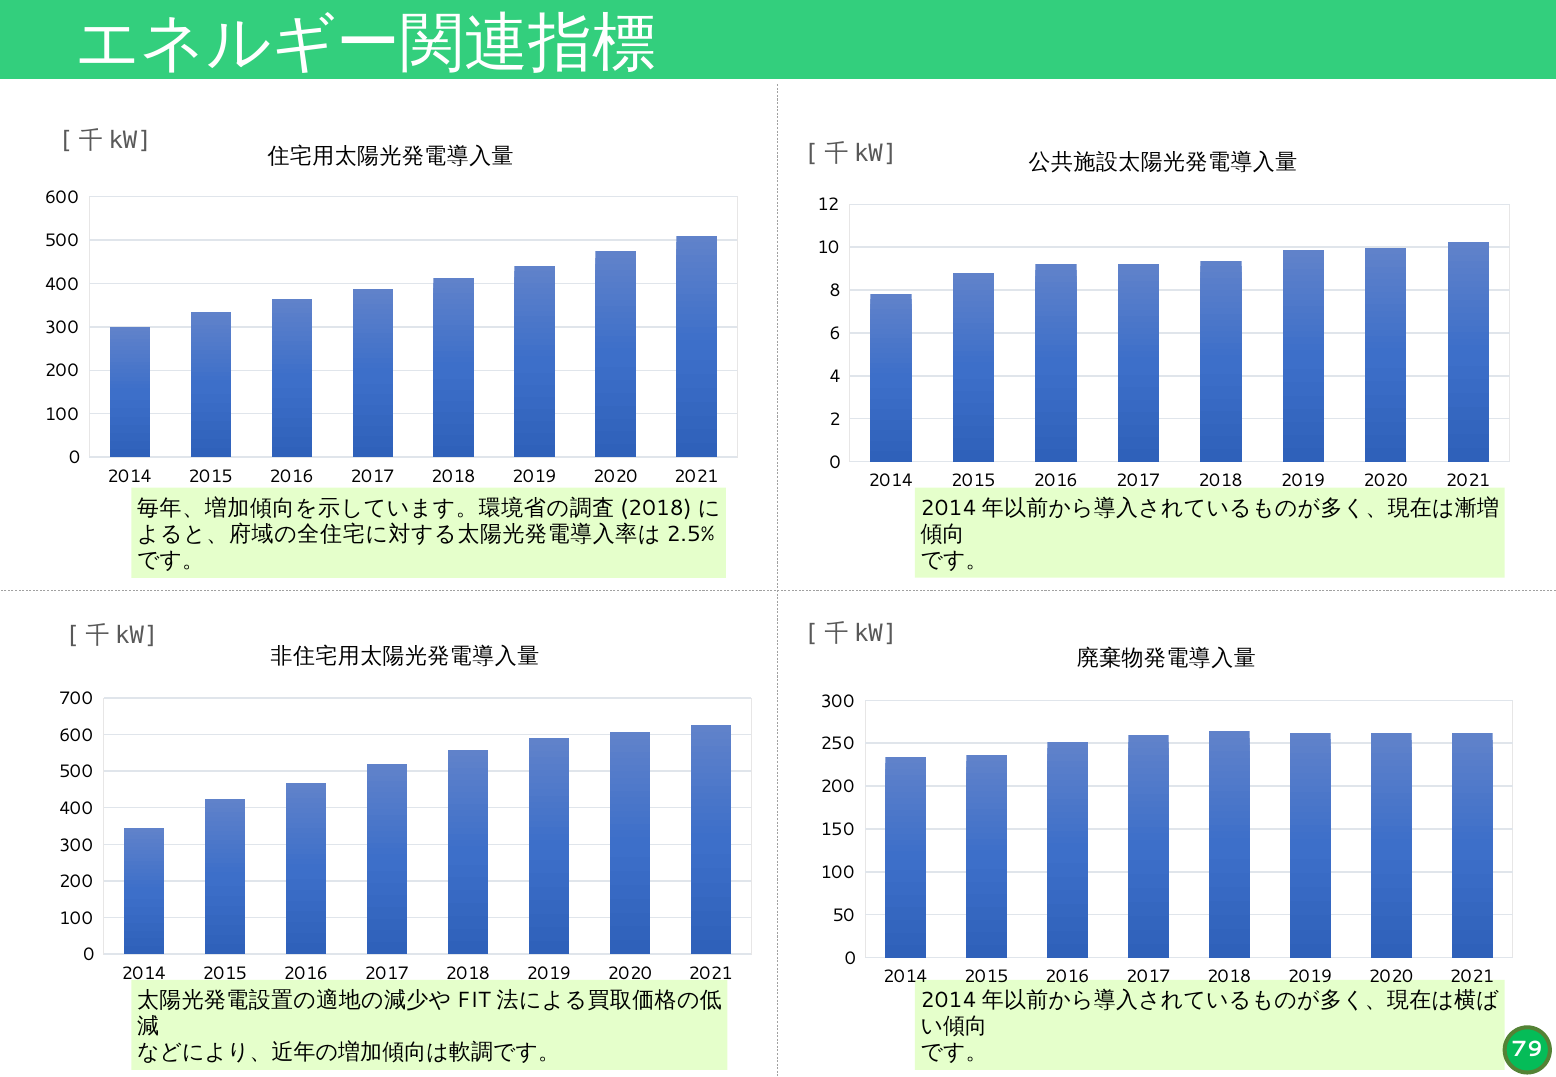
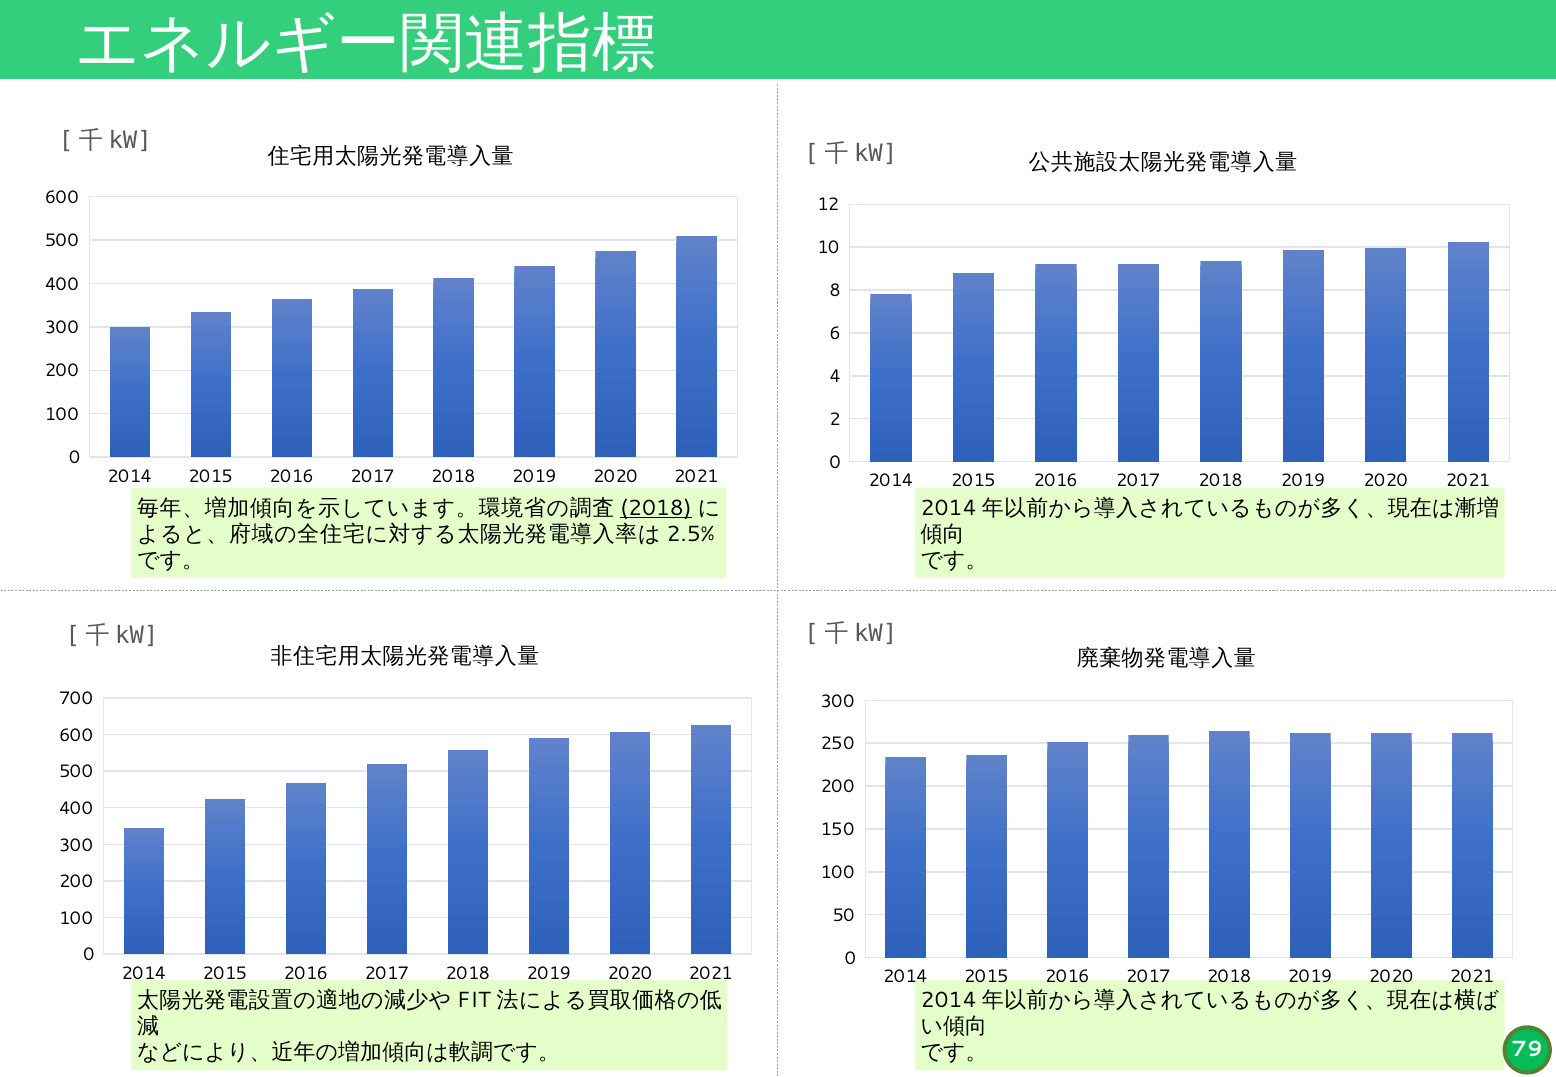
2018 at (656, 508) underline: none -> present
